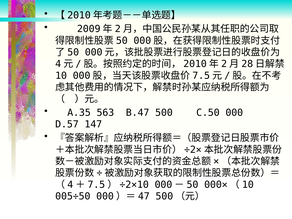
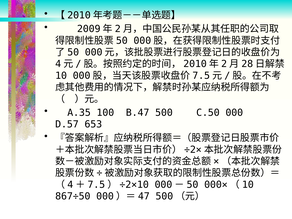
563: 563 -> 100
147: 147 -> 653
005÷50: 005÷50 -> 867÷50
